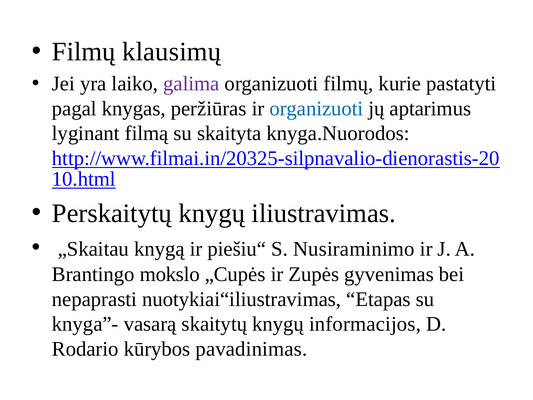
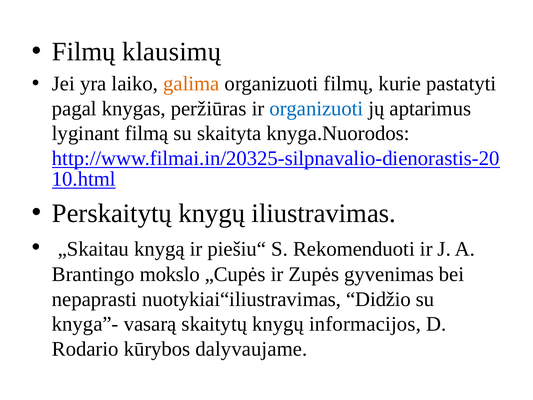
galima colour: purple -> orange
Nusiraminimo: Nusiraminimo -> Rekomenduoti
Etapas: Etapas -> Didžio
pavadinimas: pavadinimas -> dalyvaujame
